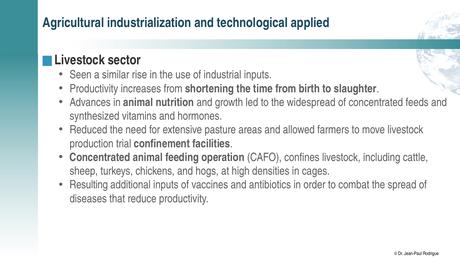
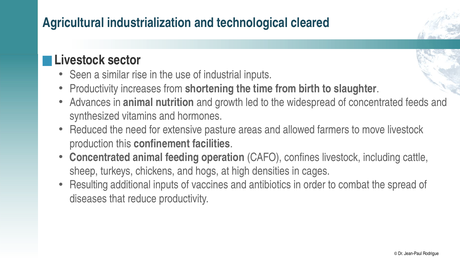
applied: applied -> cleared
trial: trial -> this
